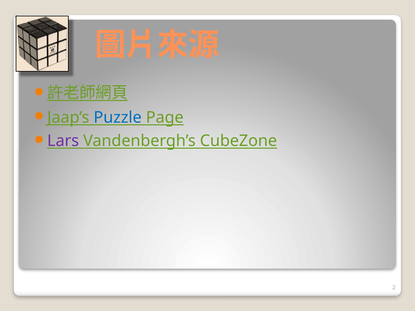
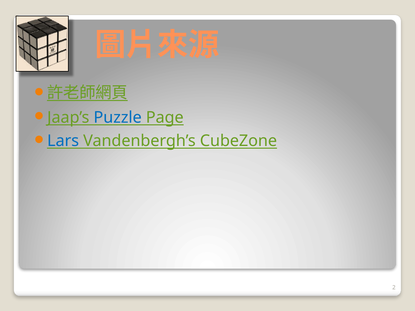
Lars colour: purple -> blue
